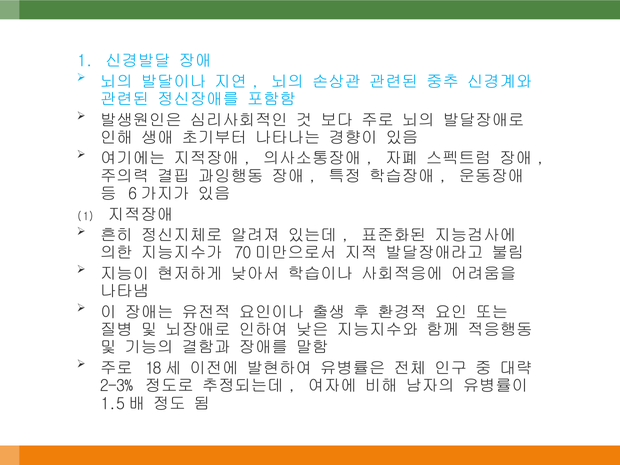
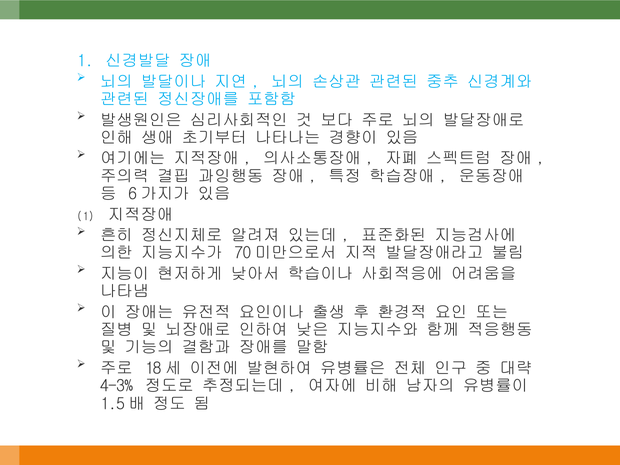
2-3%: 2-3% -> 4-3%
